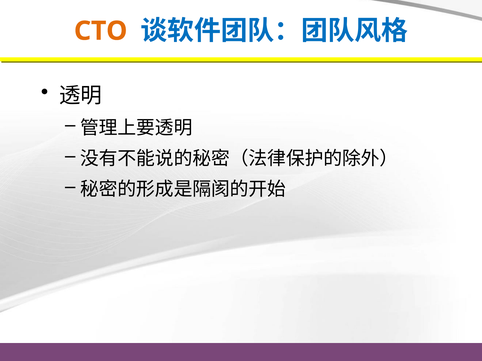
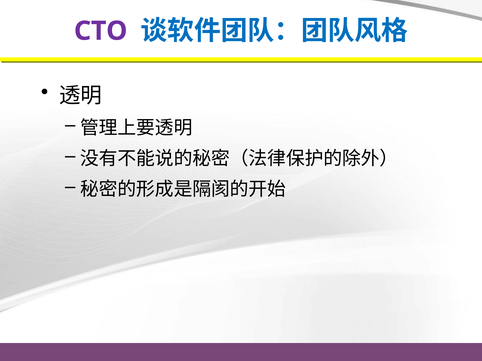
CTO colour: orange -> purple
